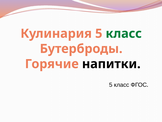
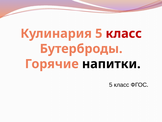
класс at (124, 33) colour: green -> red
